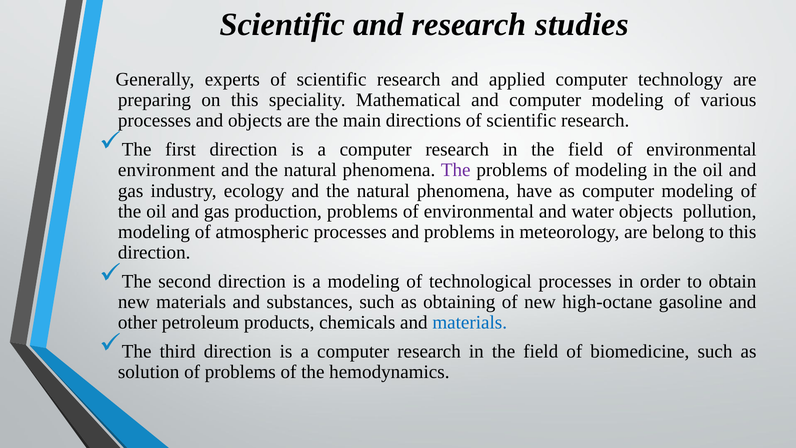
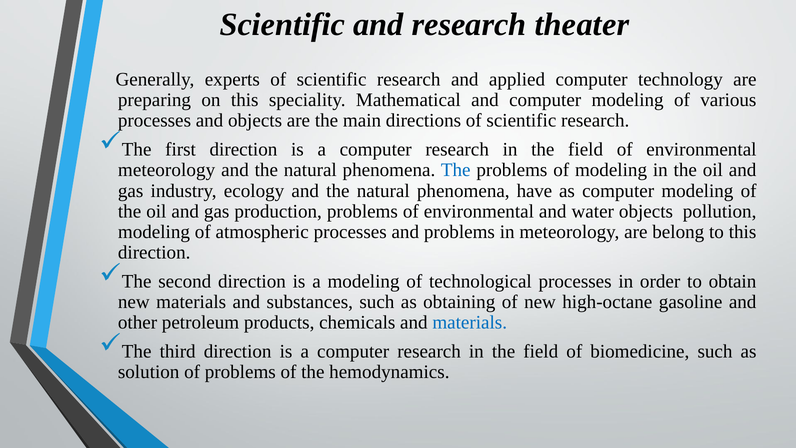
studies: studies -> theater
environment at (167, 170): environment -> meteorology
The at (456, 170) colour: purple -> blue
